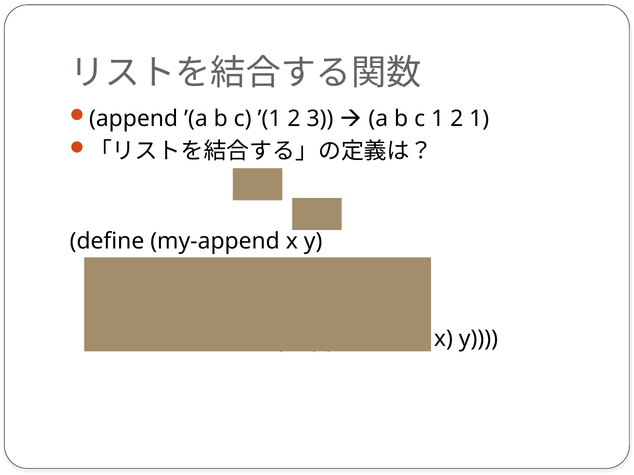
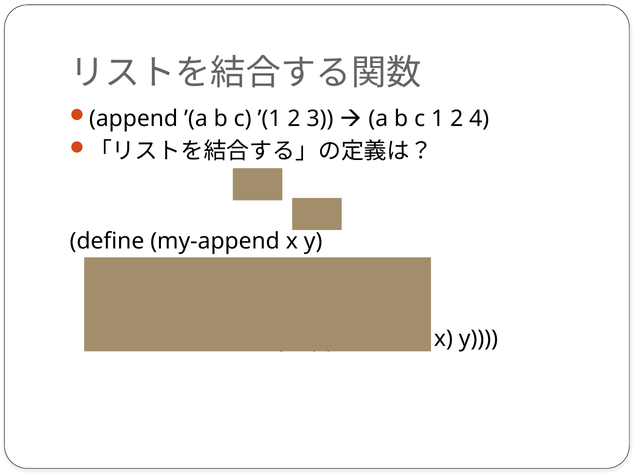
2 1: 1 -> 4
